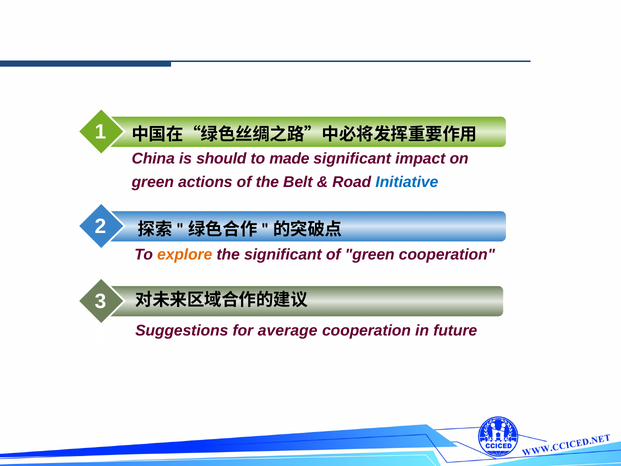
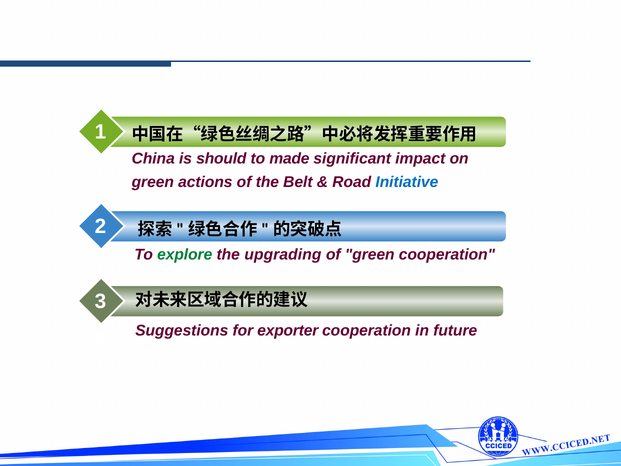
explore colour: orange -> green
the significant: significant -> upgrading
average: average -> exporter
